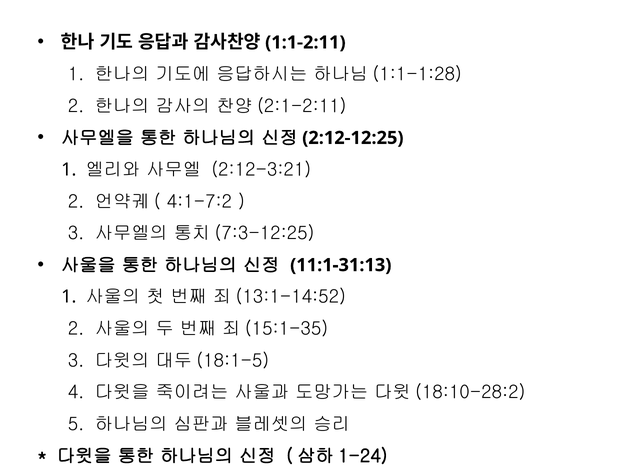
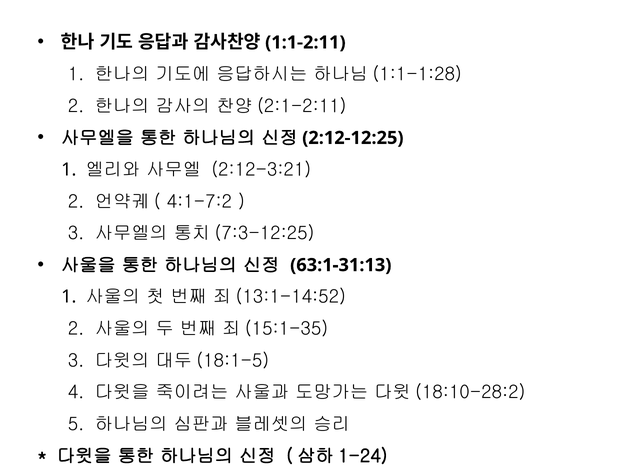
11:1-31:13: 11:1-31:13 -> 63:1-31:13
